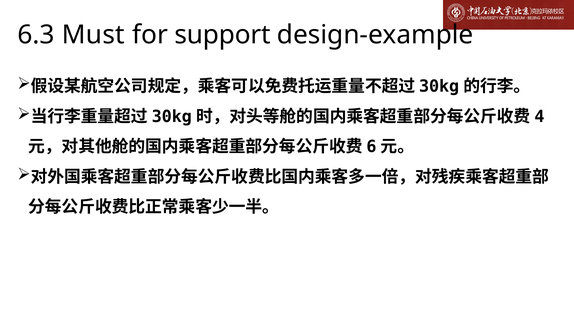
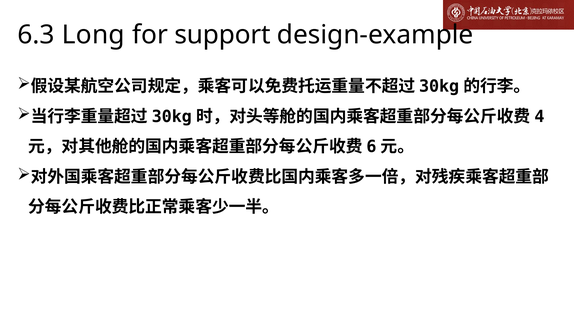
Must: Must -> Long
